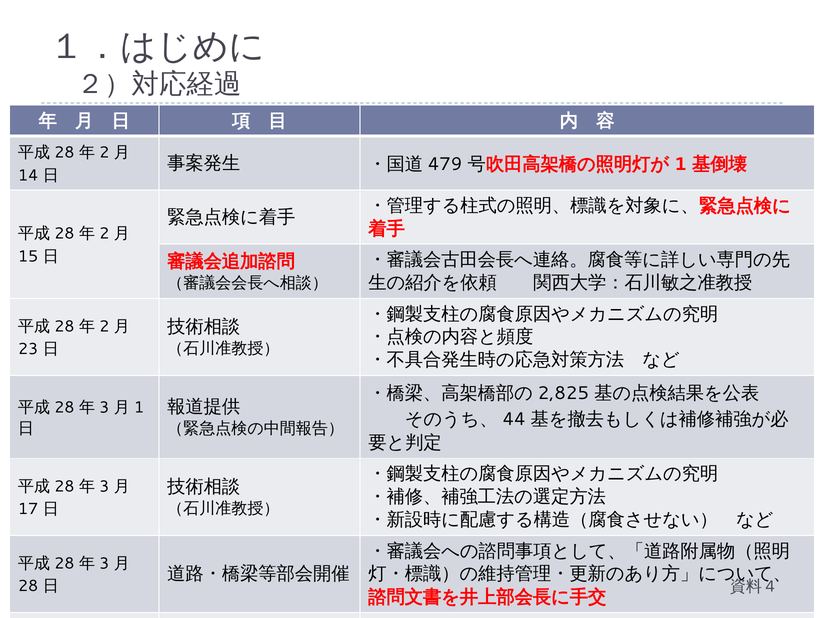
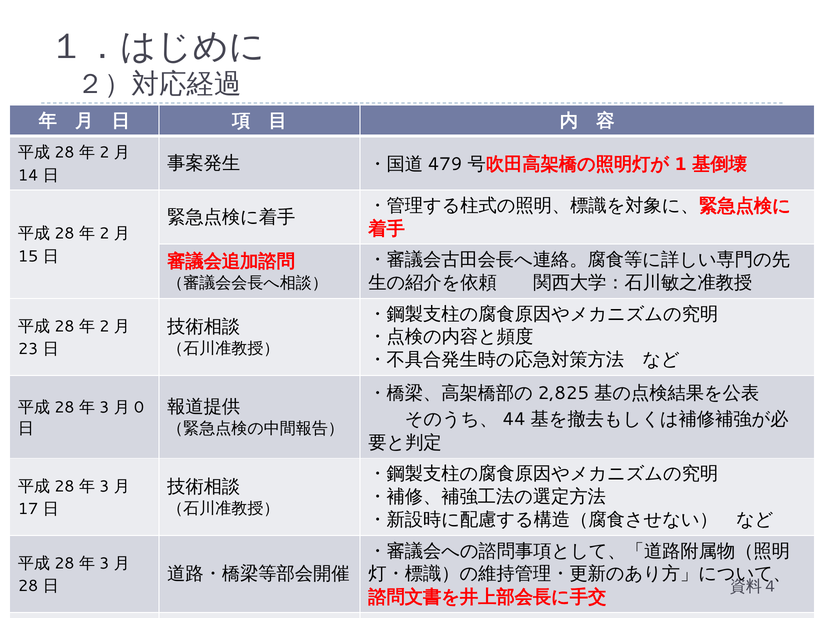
1 at (139, 408): 1 -> 0
